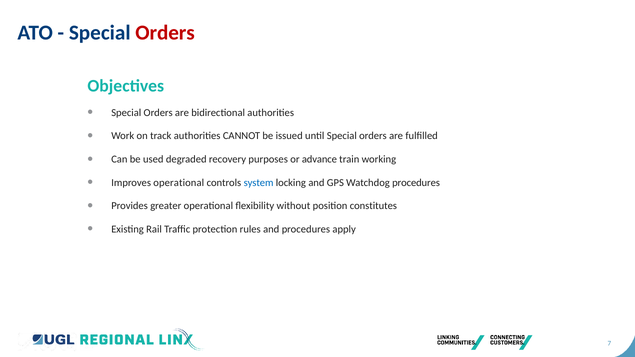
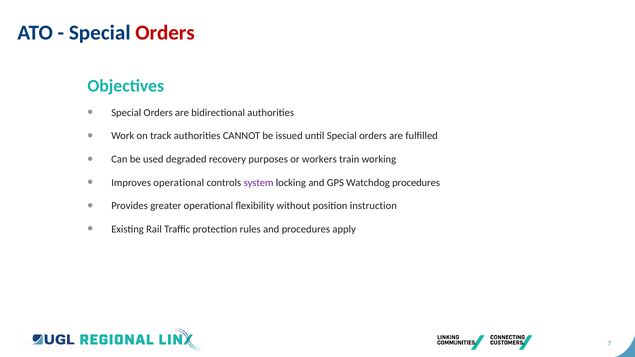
advance: advance -> workers
system colour: blue -> purple
constitutes: constitutes -> instruction
